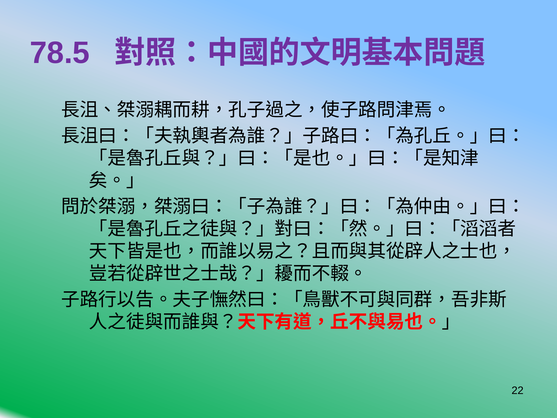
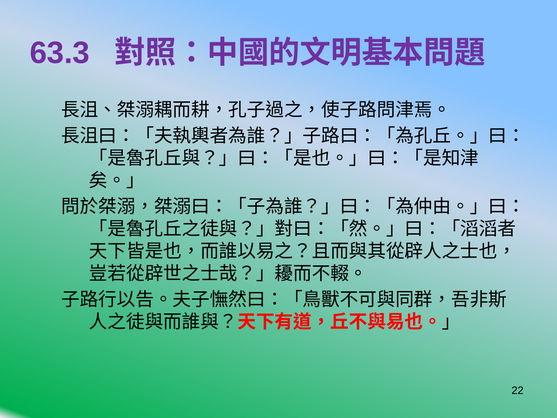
78.5: 78.5 -> 63.3
